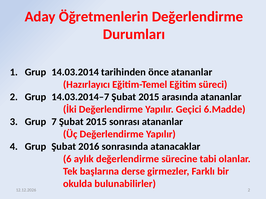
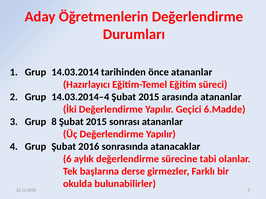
14.03.2014–7: 14.03.2014–7 -> 14.03.2014–4
7: 7 -> 8
